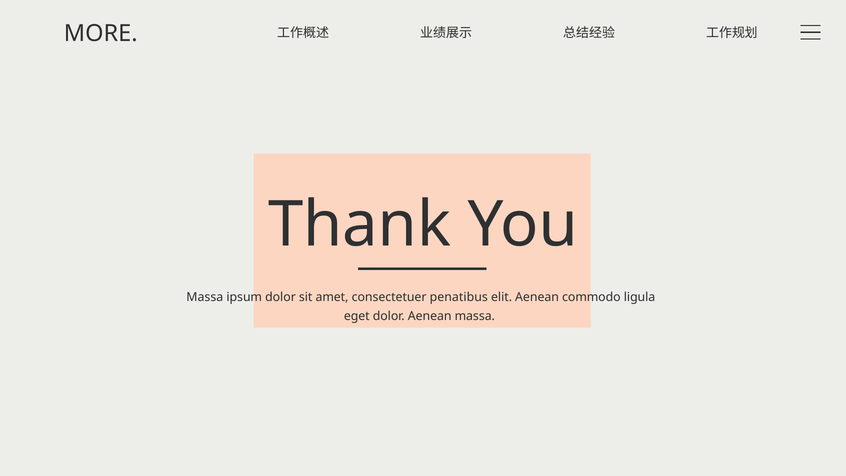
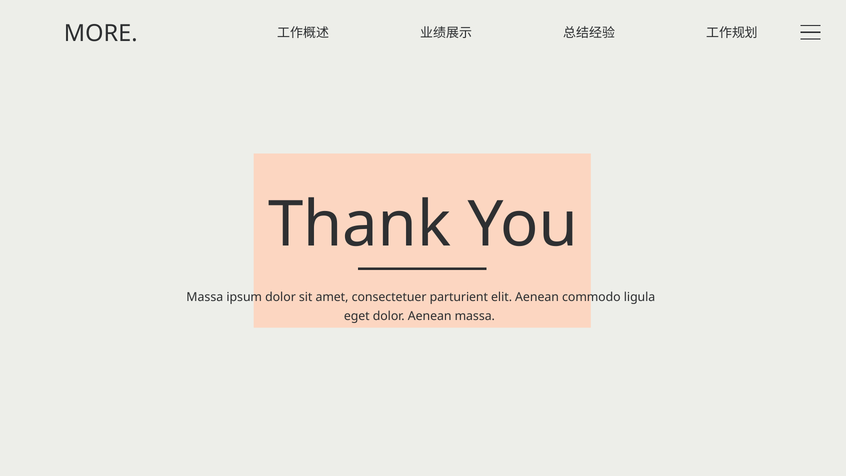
penatibus: penatibus -> parturient
